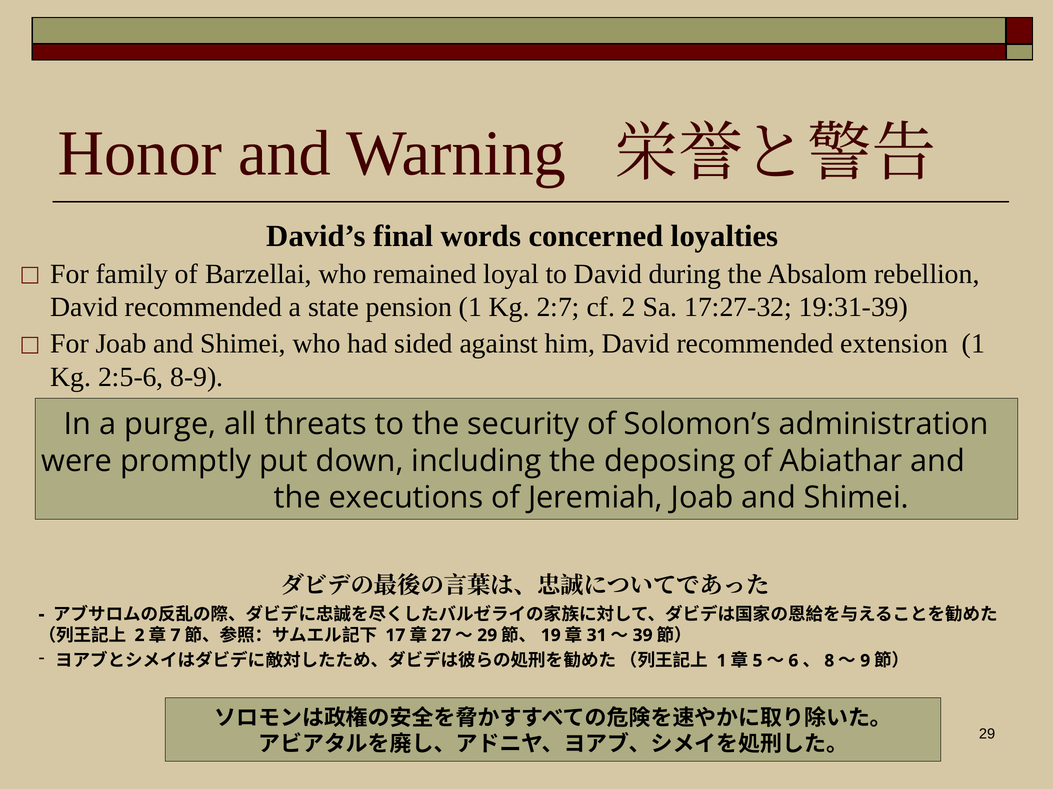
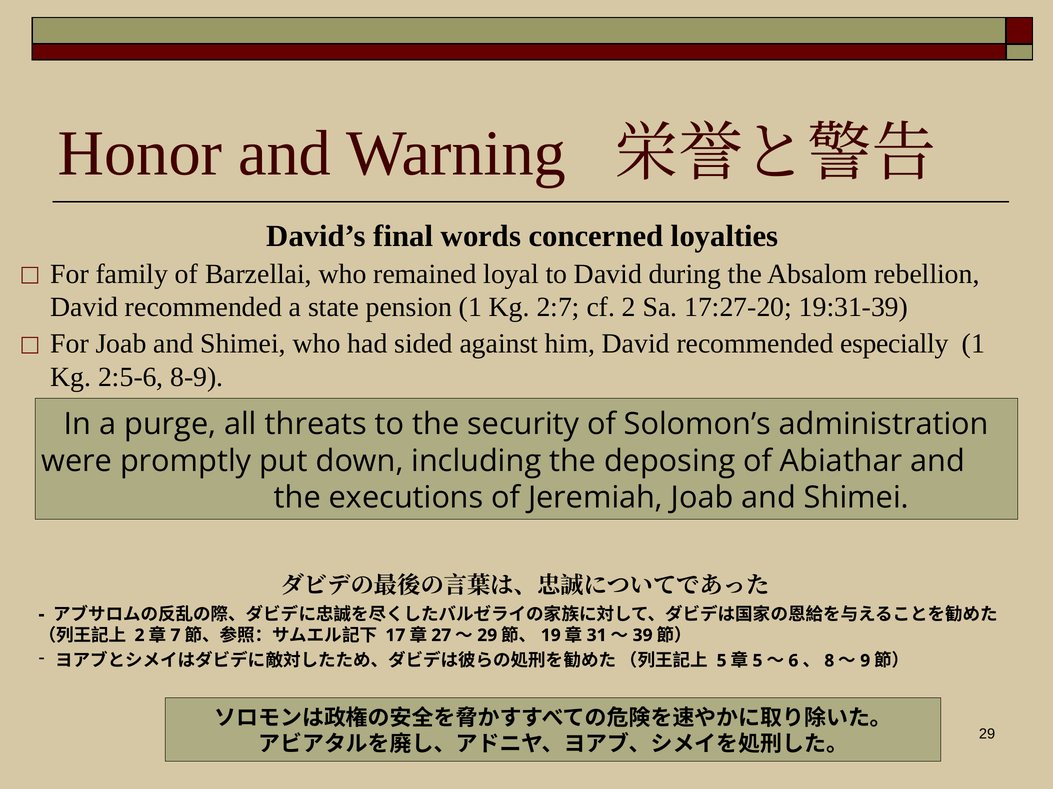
17:27-32: 17:27-32 -> 17:27-20
extension: extension -> especially
1 at (722, 661): 1 -> 5
